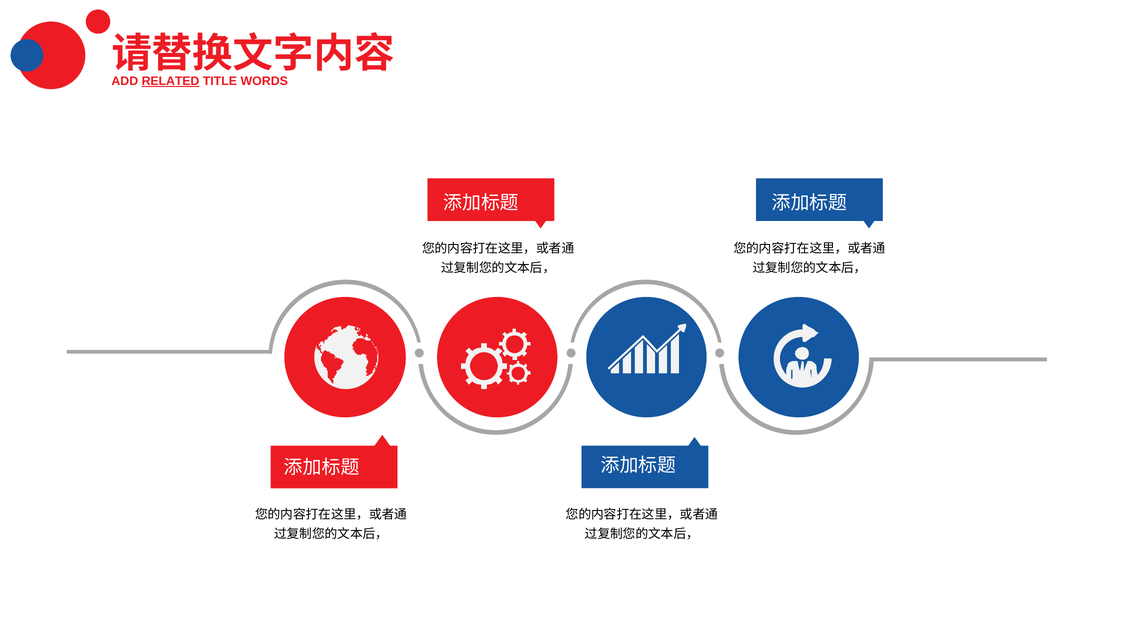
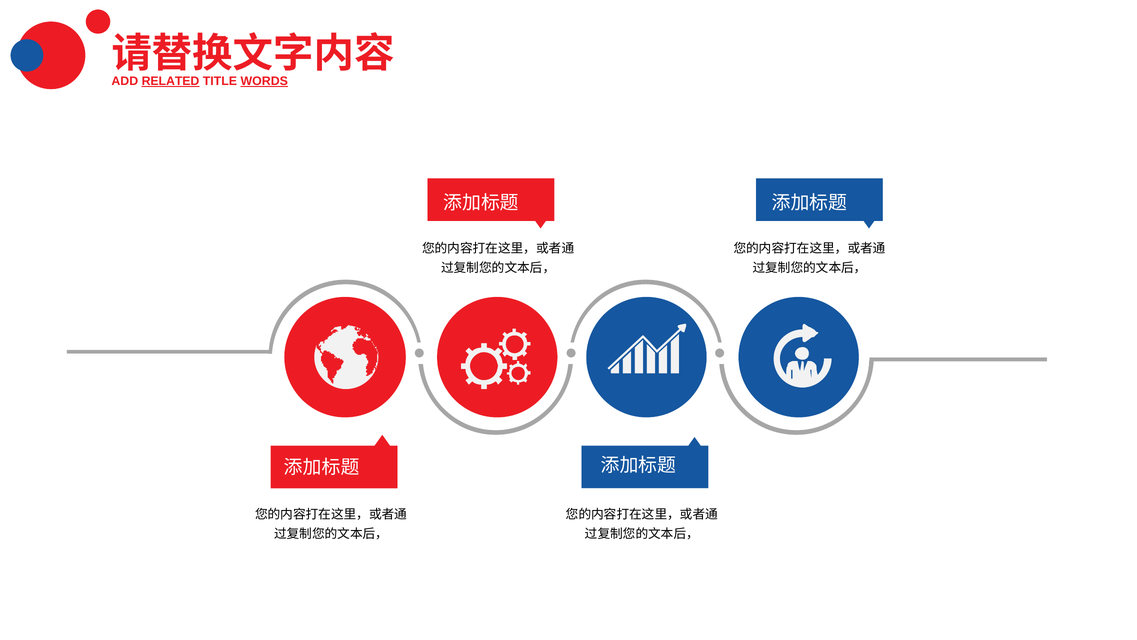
WORDS underline: none -> present
